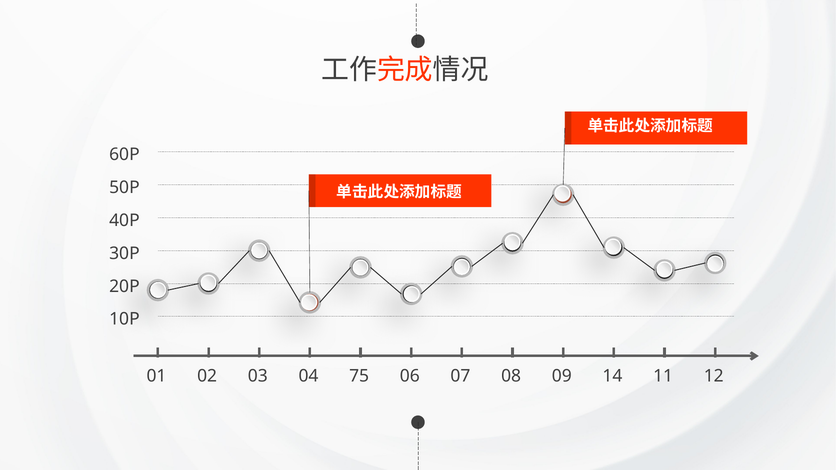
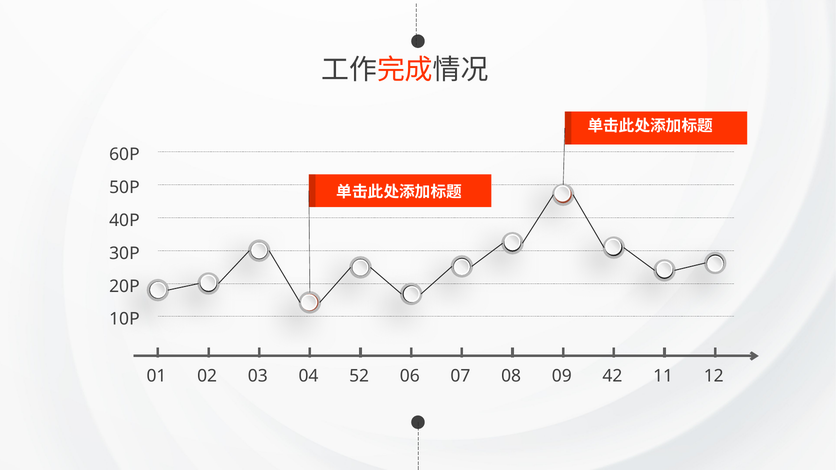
75: 75 -> 52
14: 14 -> 42
